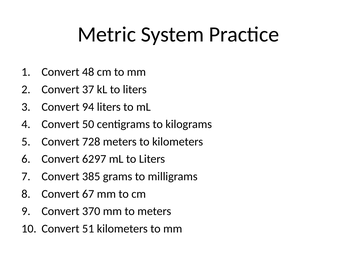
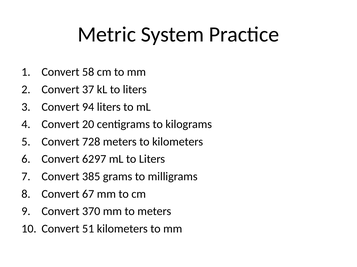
48: 48 -> 58
50: 50 -> 20
